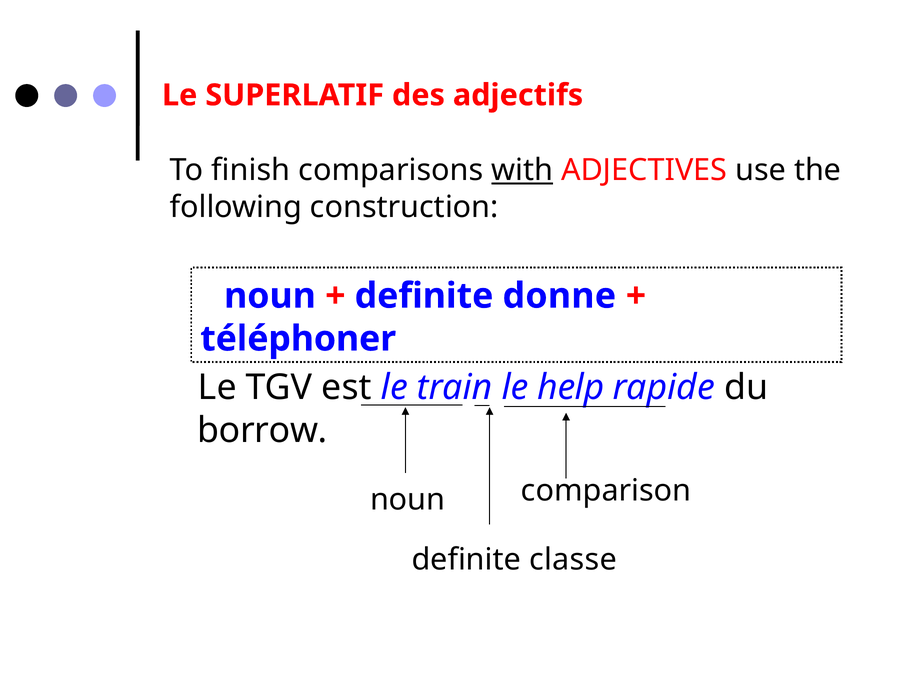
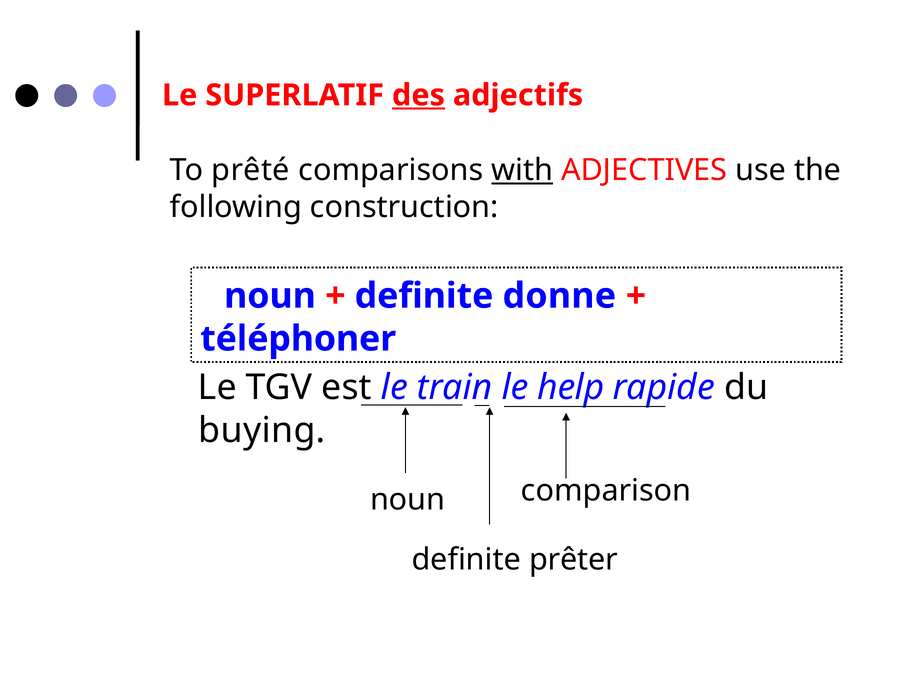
des underline: none -> present
finish: finish -> prêté
borrow: borrow -> buying
classe: classe -> prêter
